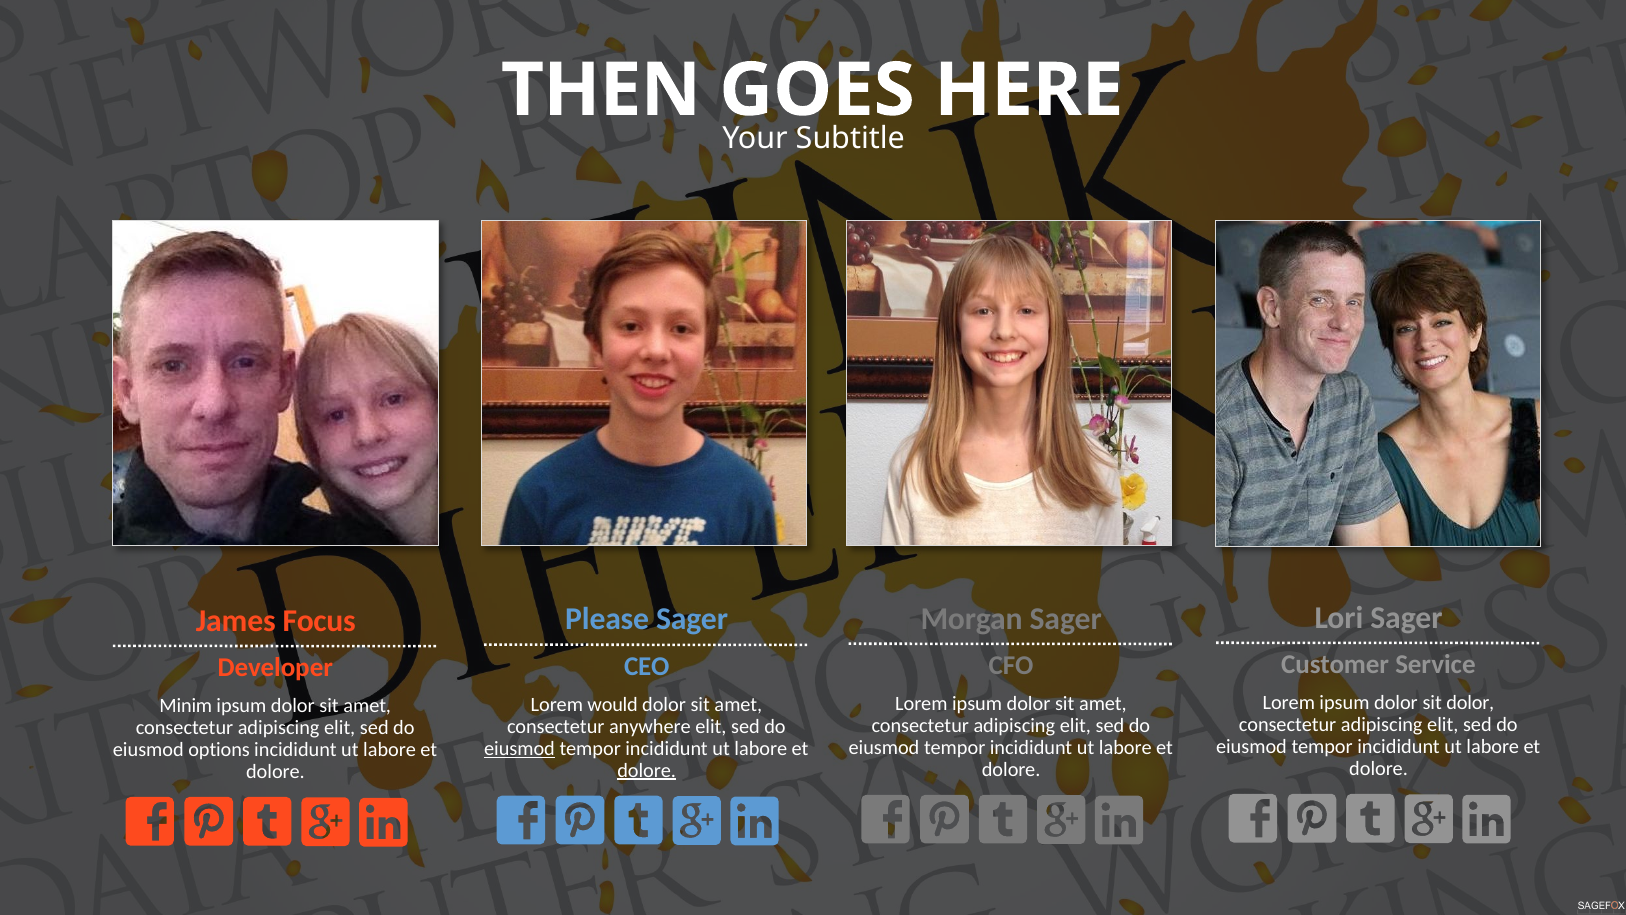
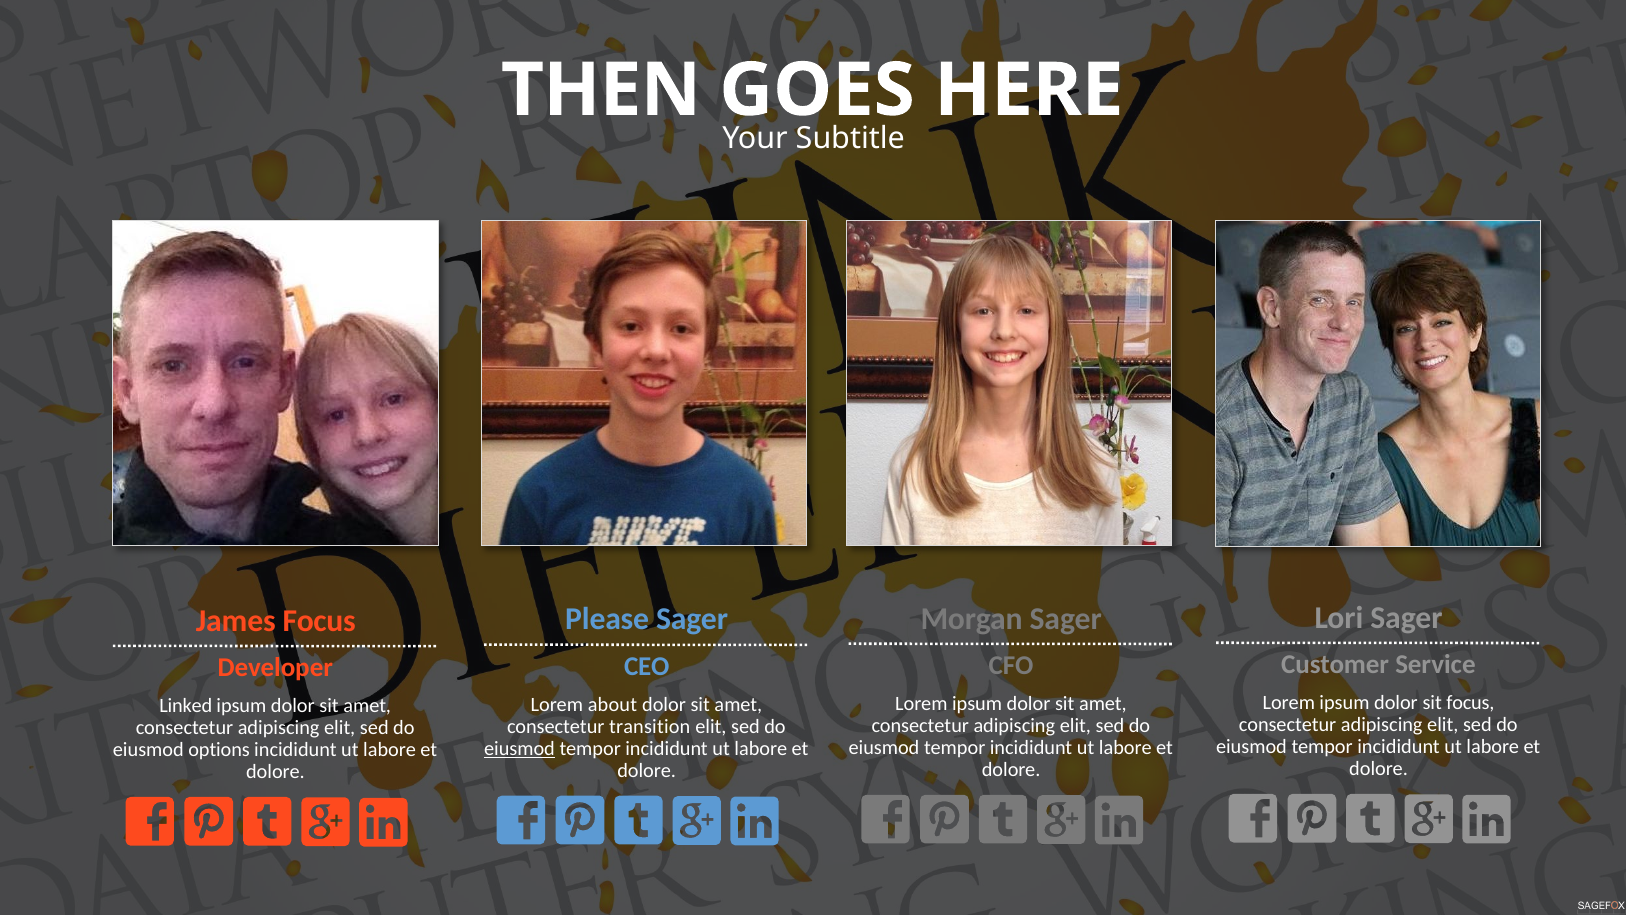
sit dolor: dolor -> focus
would: would -> about
Minim: Minim -> Linked
anywhere: anywhere -> transition
dolore at (647, 770) underline: present -> none
